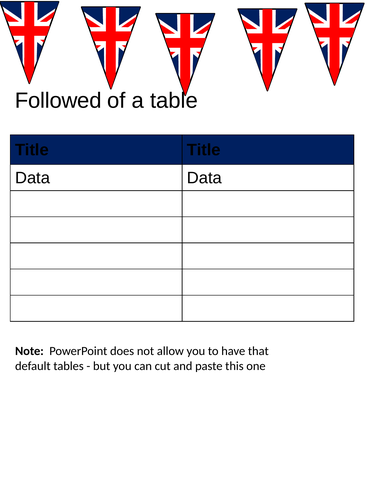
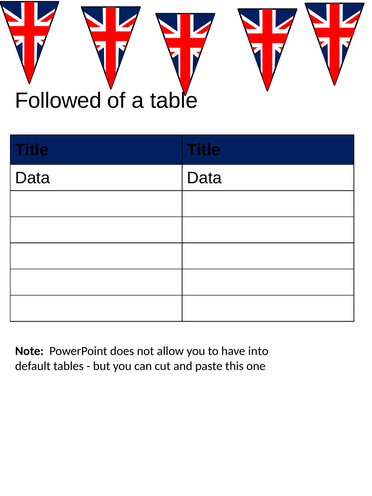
that: that -> into
